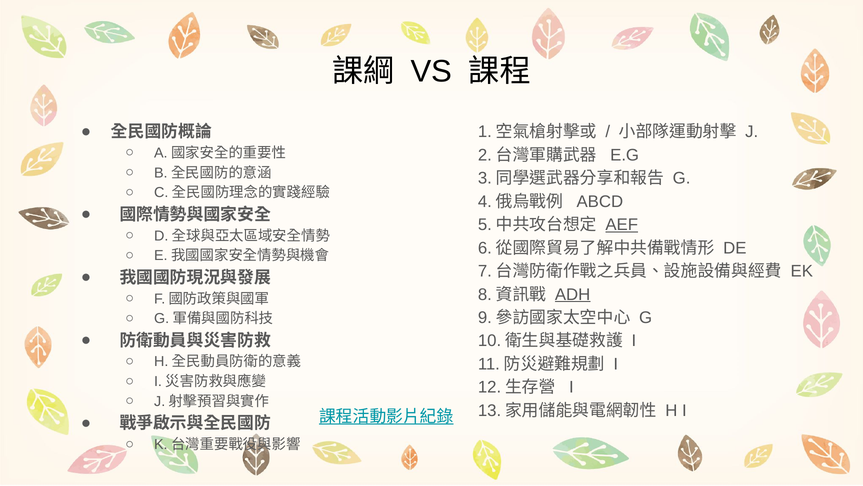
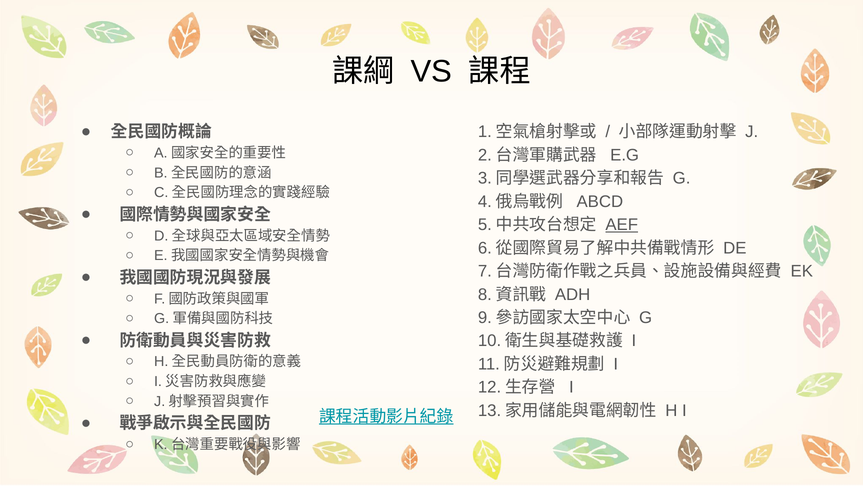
ADH underline: present -> none
